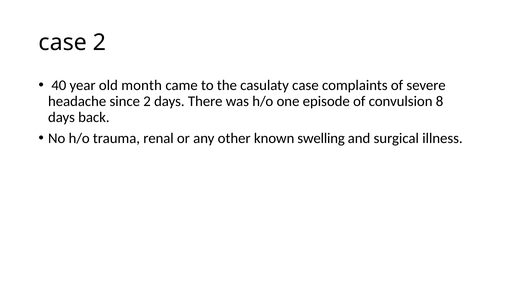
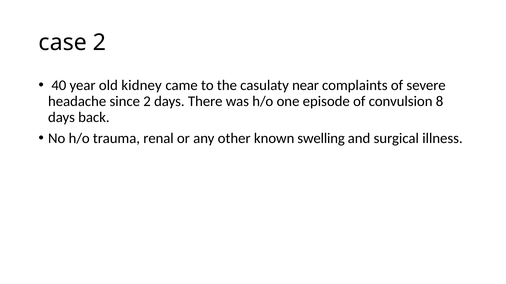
month: month -> kidney
casulaty case: case -> near
